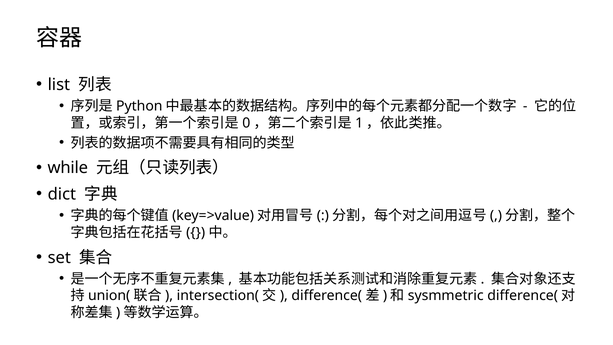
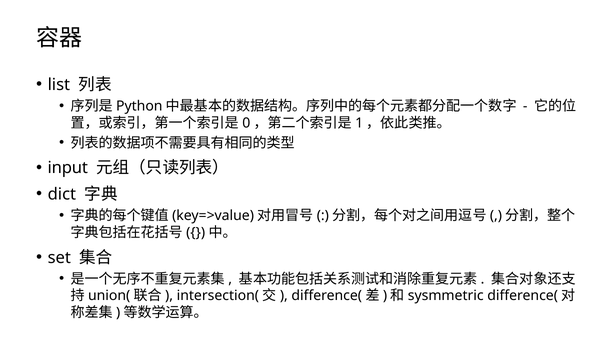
while: while -> input
